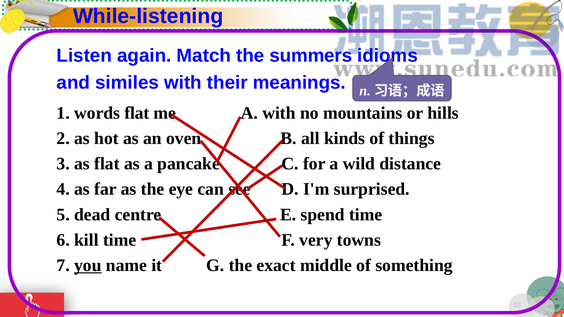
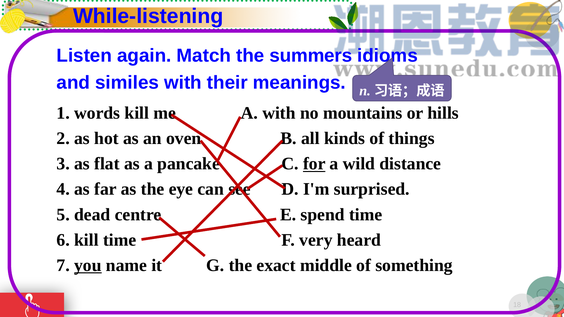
words flat: flat -> kill
for underline: none -> present
towns: towns -> heard
